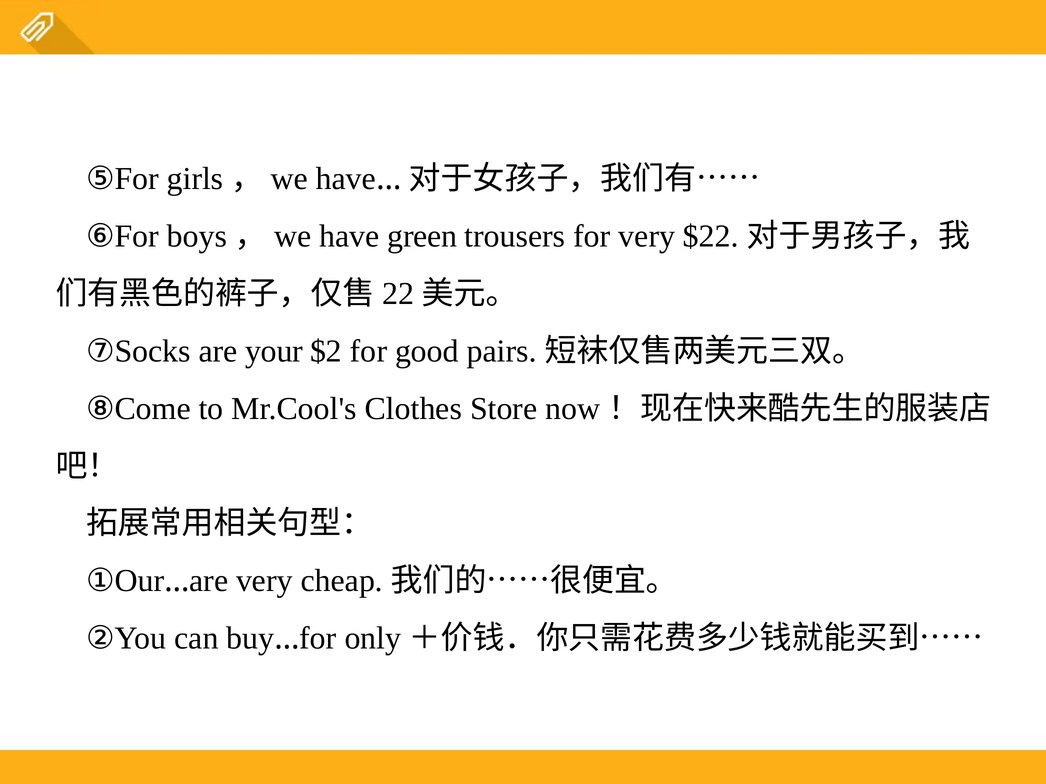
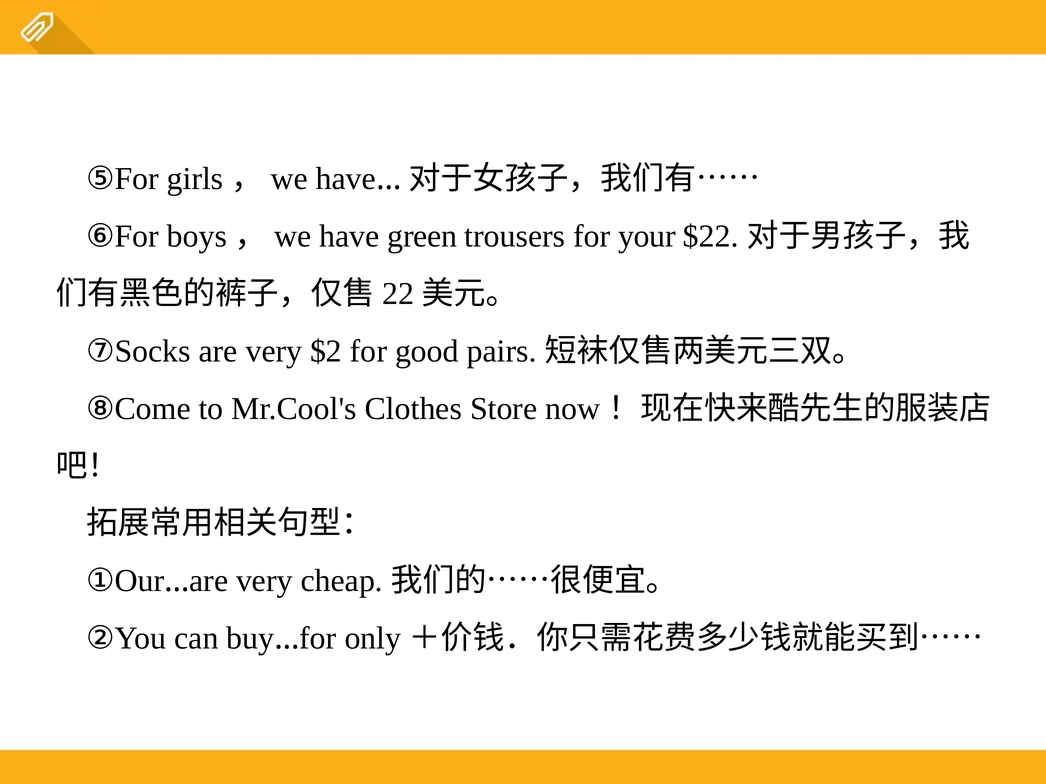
for very: very -> your
⑦Socks are your: your -> very
